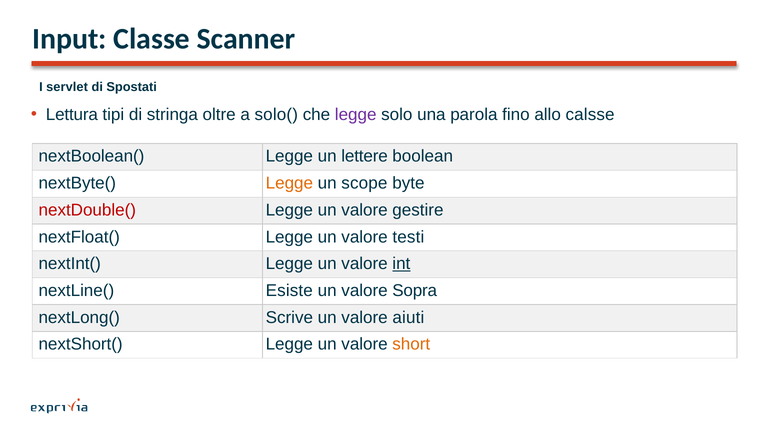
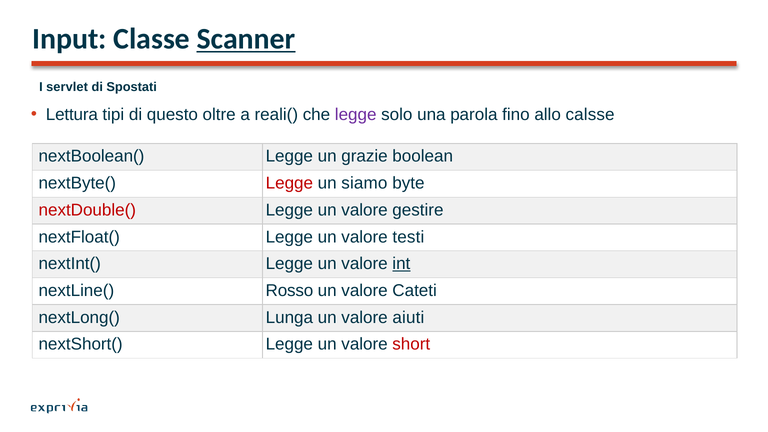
Scanner underline: none -> present
stringa: stringa -> questo
solo(: solo( -> reali(
lettere: lettere -> grazie
Legge at (289, 183) colour: orange -> red
scope: scope -> siamo
Esiste: Esiste -> Rosso
Sopra: Sopra -> Cateti
Scrive: Scrive -> Lunga
short colour: orange -> red
